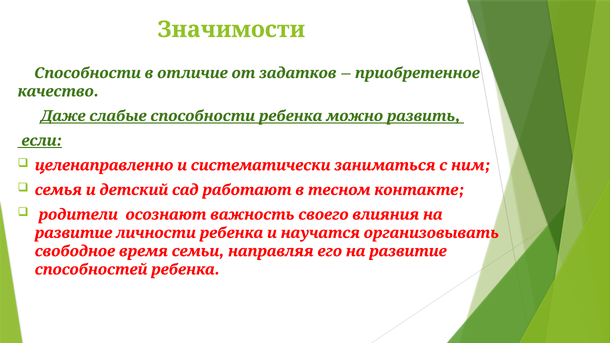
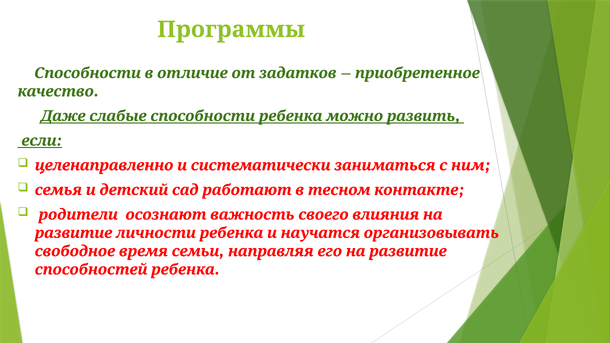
Значимости: Значимости -> Программы
